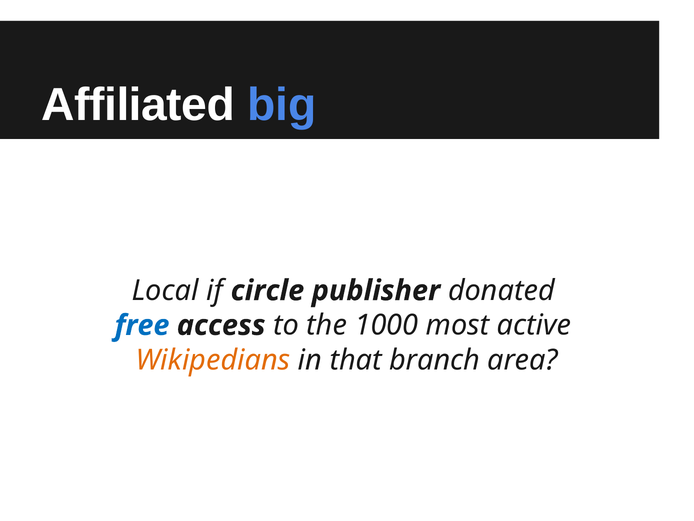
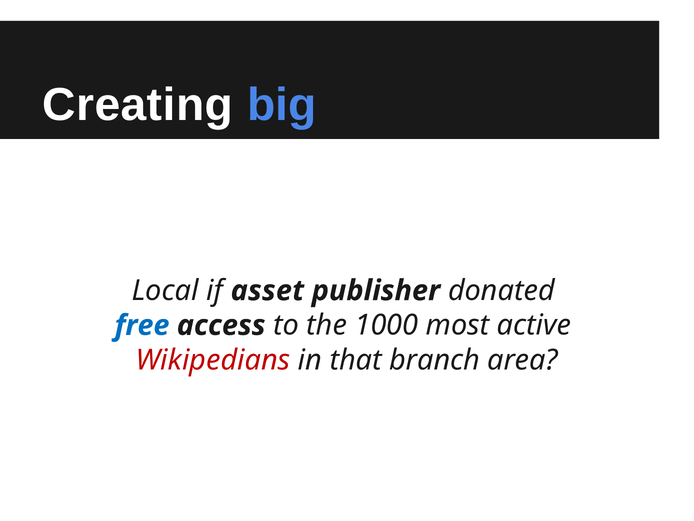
Affiliated: Affiliated -> Creating
circle: circle -> asset
Wikipedians colour: orange -> red
